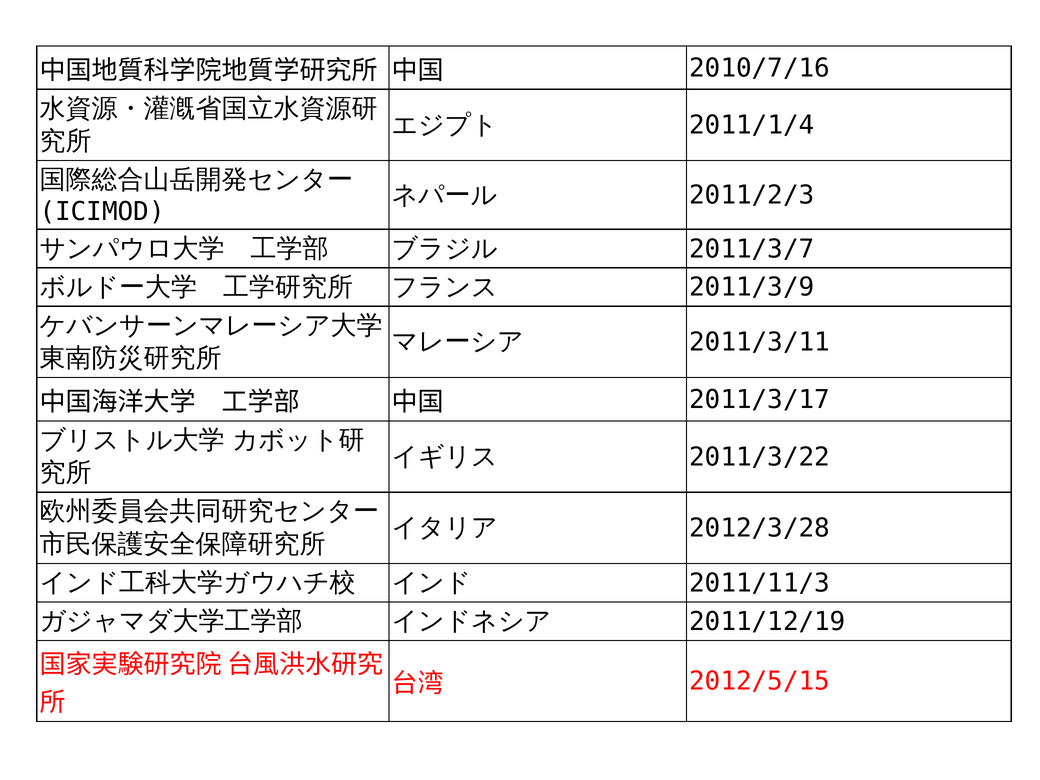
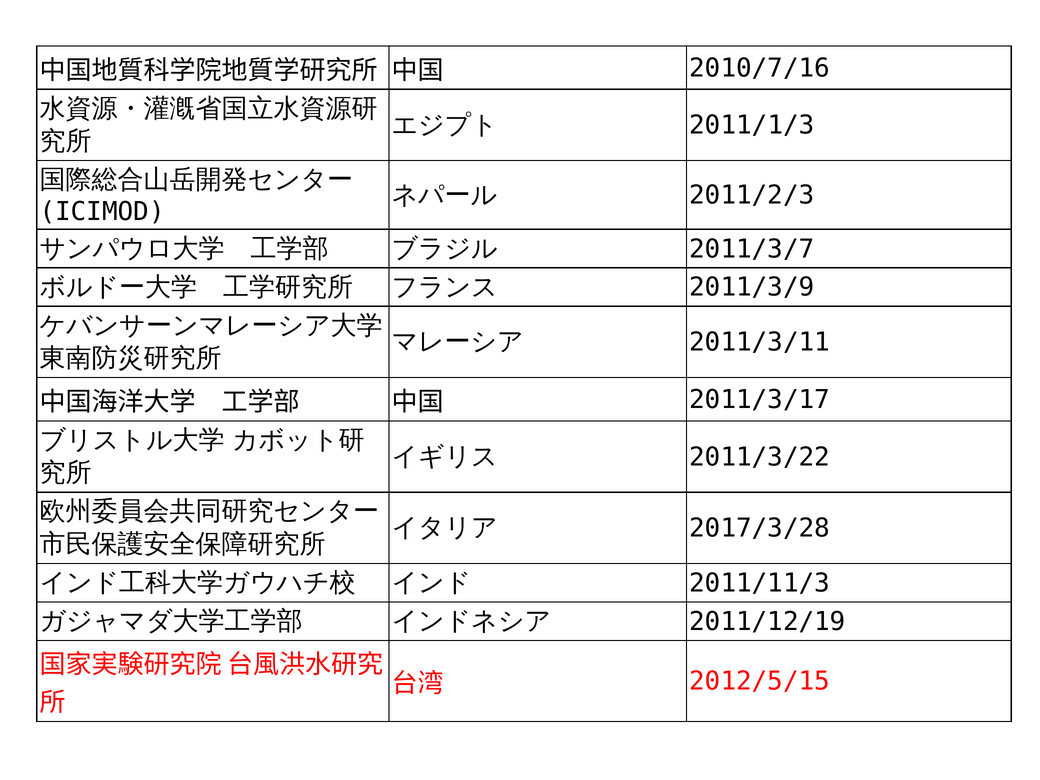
2011/1/4: 2011/1/4 -> 2011/1/3
2012/3/28: 2012/3/28 -> 2017/3/28
